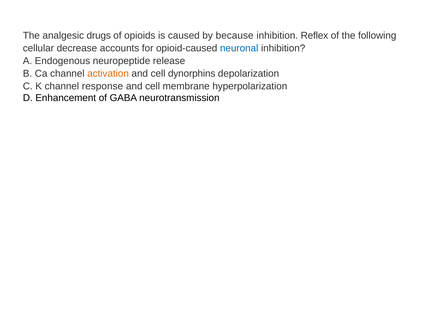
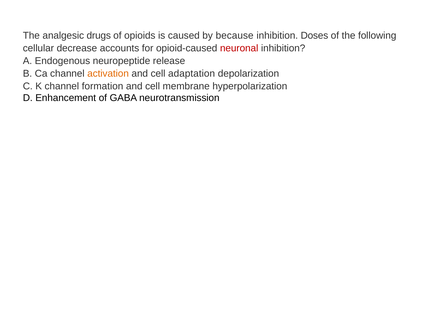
Reflex: Reflex -> Doses
neuronal colour: blue -> red
dynorphins: dynorphins -> adaptation
response: response -> formation
